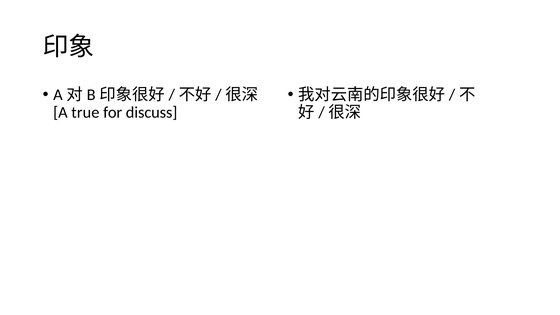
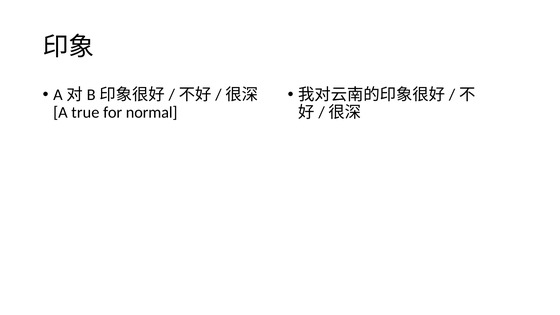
discuss: discuss -> normal
